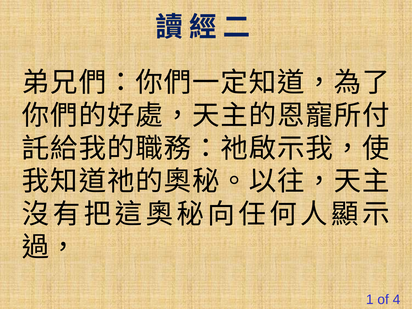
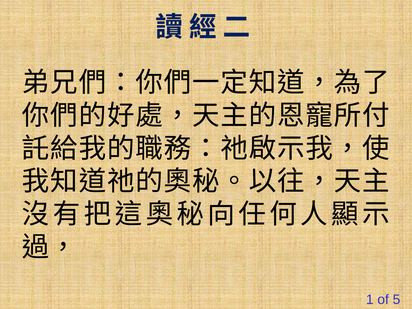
4: 4 -> 5
